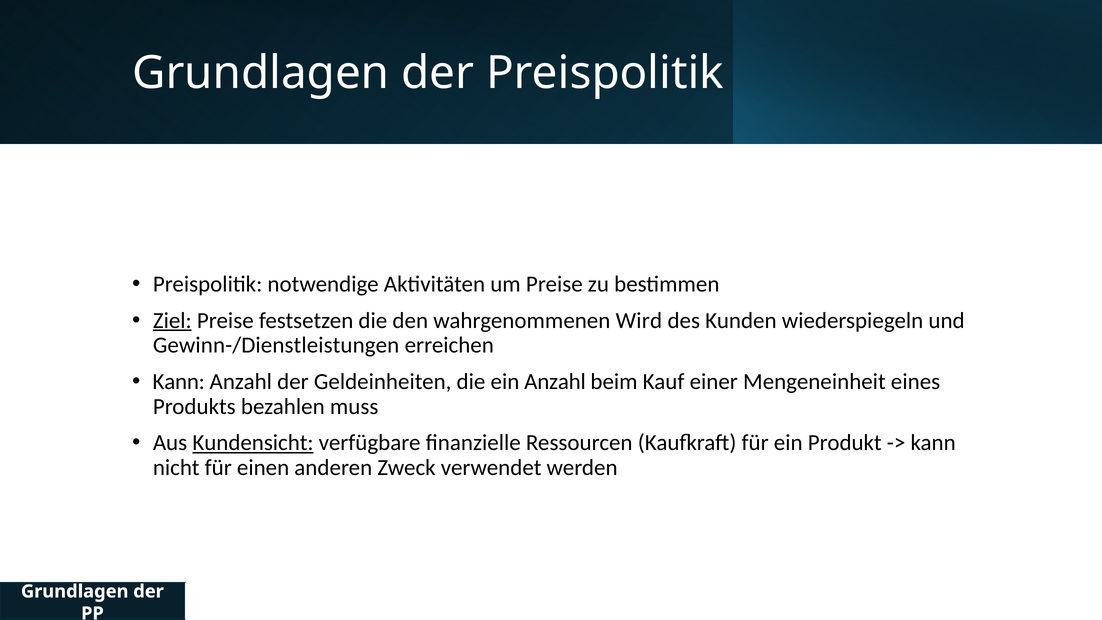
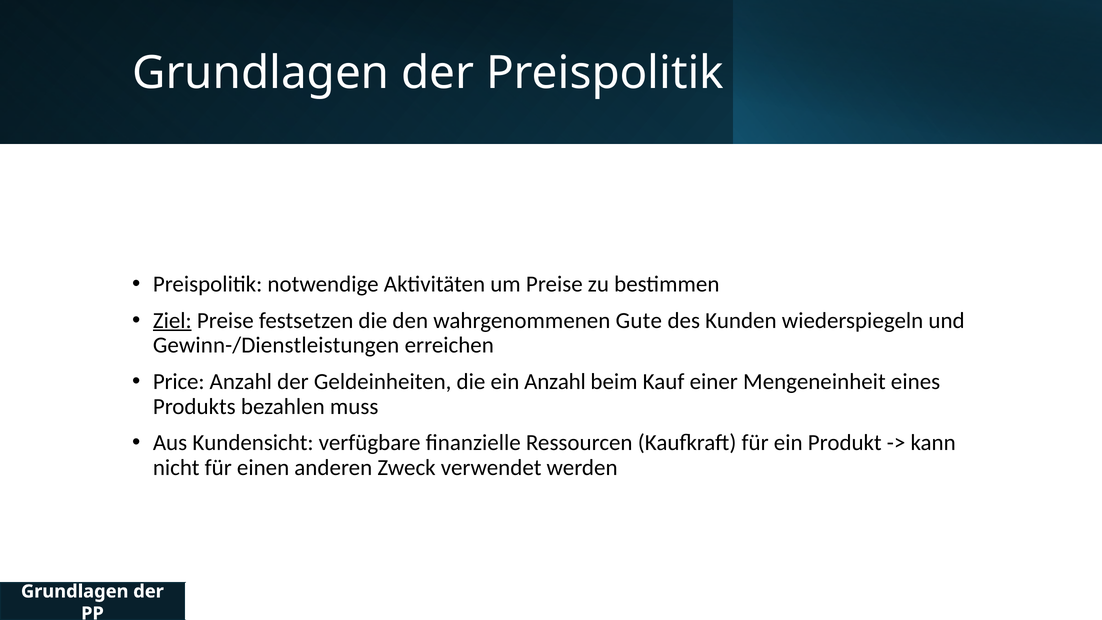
Wird: Wird -> Gute
Kann at (179, 382): Kann -> Price
Kundensicht underline: present -> none
